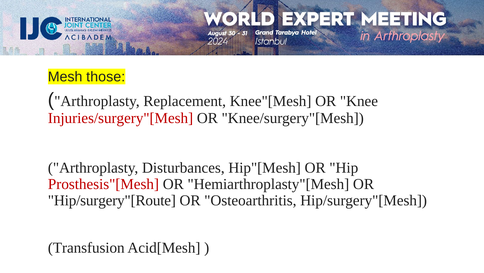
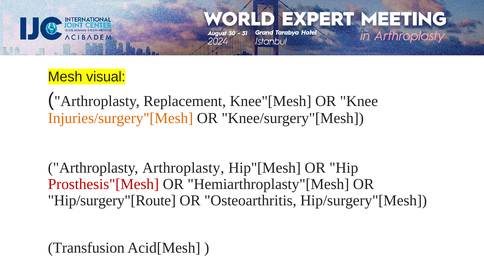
those: those -> visual
Injuries/surgery"[Mesh colour: red -> orange
Arthroplasty Disturbances: Disturbances -> Arthroplasty
